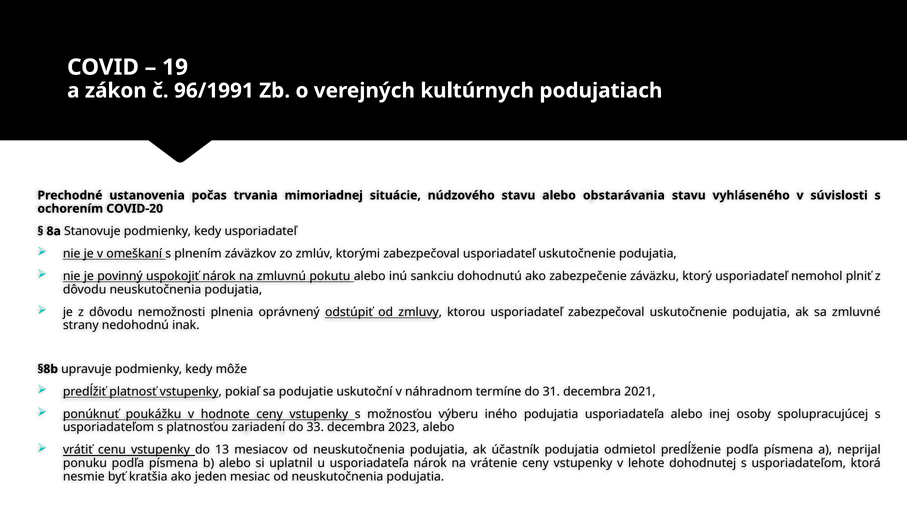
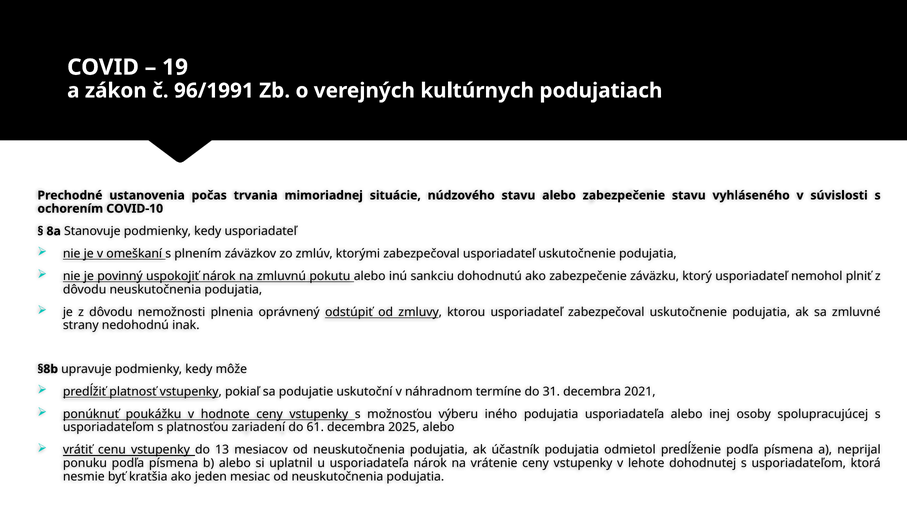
alebo obstarávania: obstarávania -> zabezpečenie
COVID-20: COVID-20 -> COVID-10
33: 33 -> 61
2023: 2023 -> 2025
